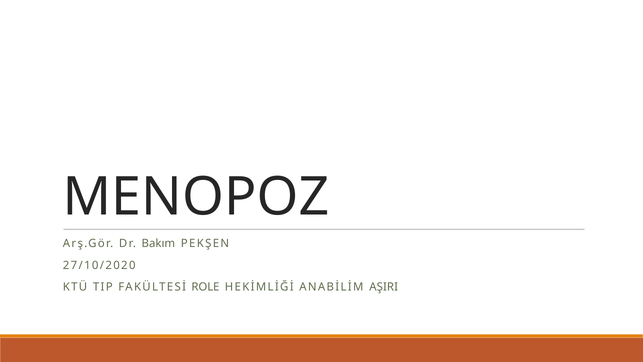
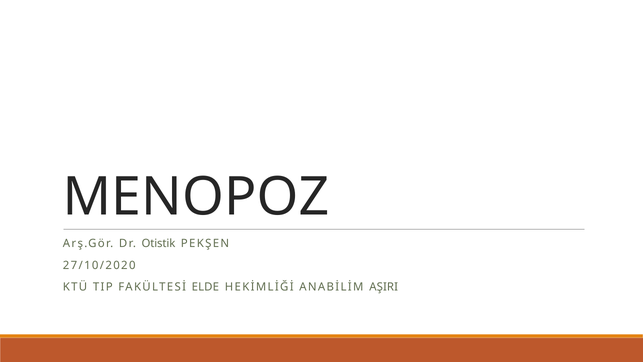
Bakım: Bakım -> Otistik
ROLE: ROLE -> ELDE
